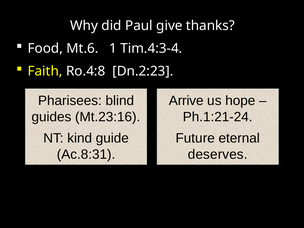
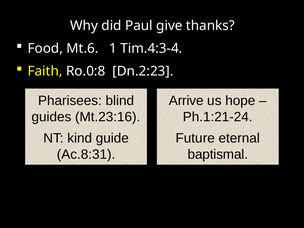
Ro.4:8: Ro.4:8 -> Ro.0:8
deserves: deserves -> baptismal
